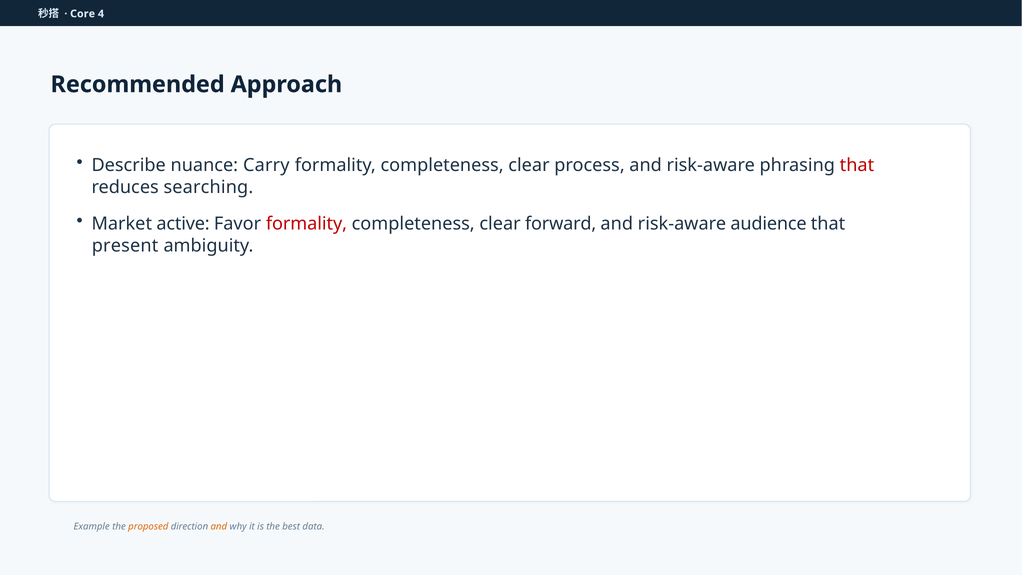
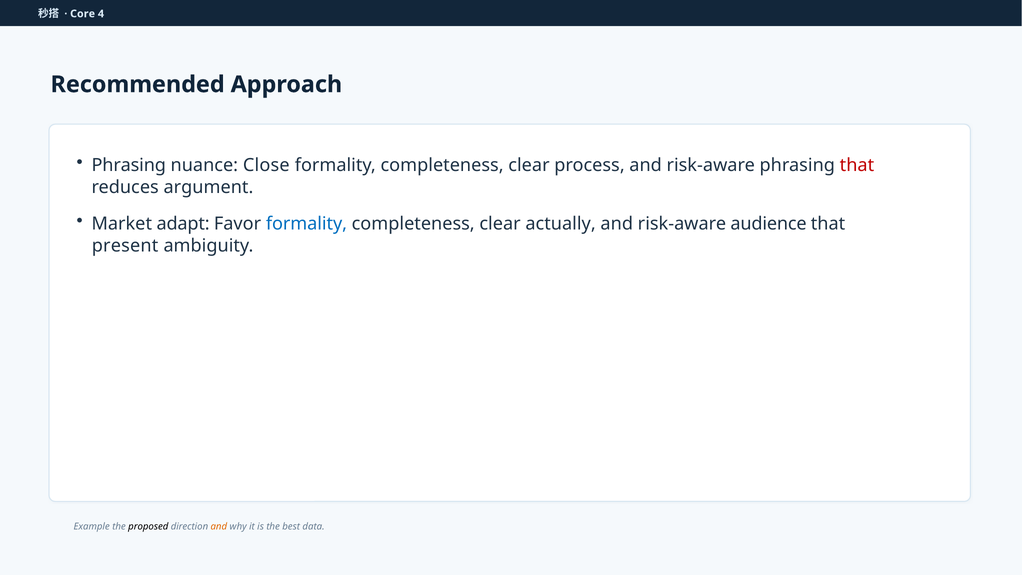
Describe at (129, 165): Describe -> Phrasing
Carry: Carry -> Close
searching: searching -> argument
active: active -> adapt
formality at (306, 224) colour: red -> blue
forward: forward -> actually
proposed colour: orange -> black
